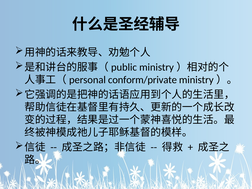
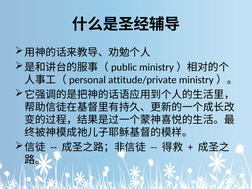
conform/private: conform/private -> attitude/private
